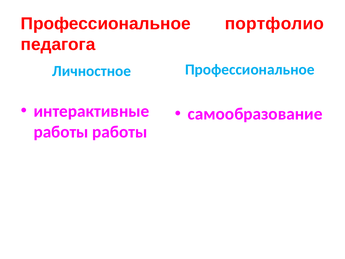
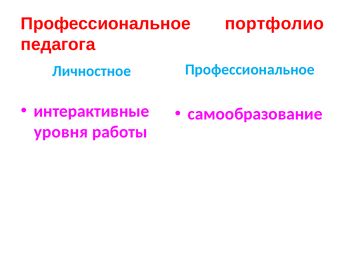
работы at (61, 132): работы -> уровня
